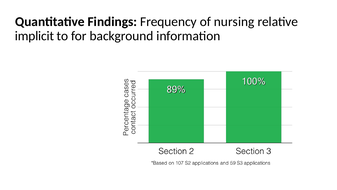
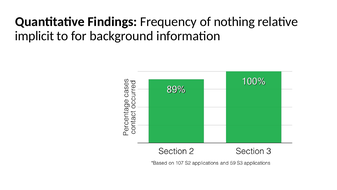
nursing: nursing -> nothing
